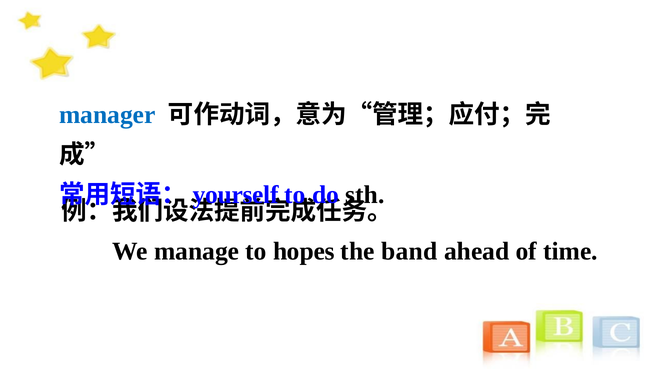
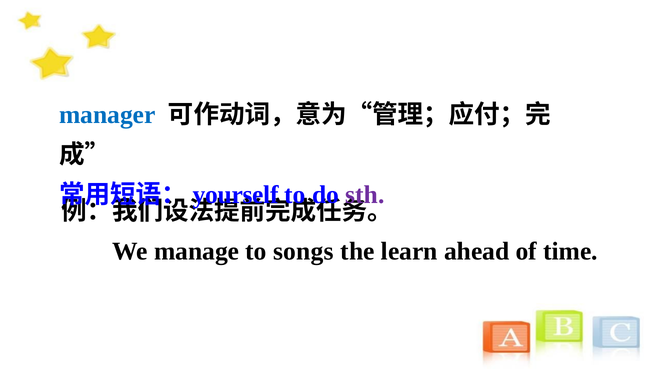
sth colour: black -> purple
hopes: hopes -> songs
band: band -> learn
